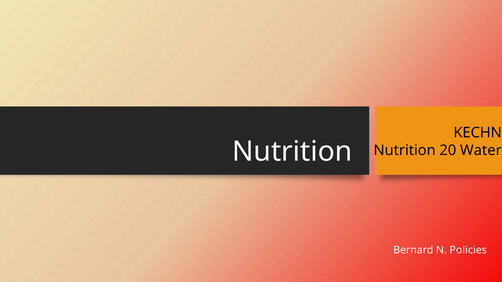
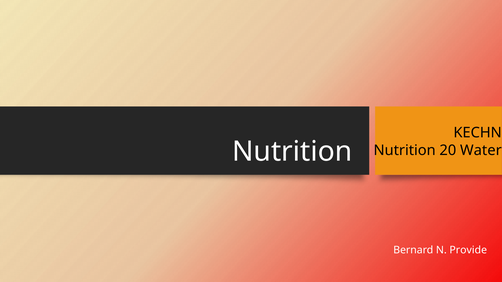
Policies: Policies -> Provide
